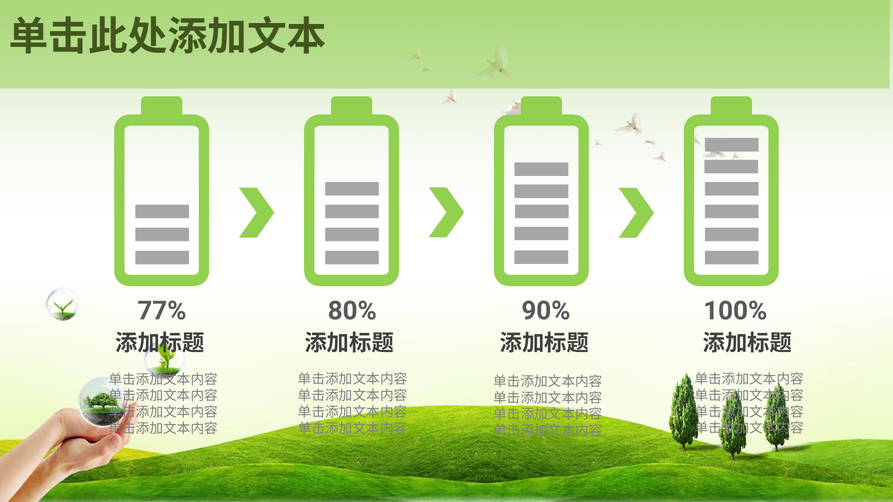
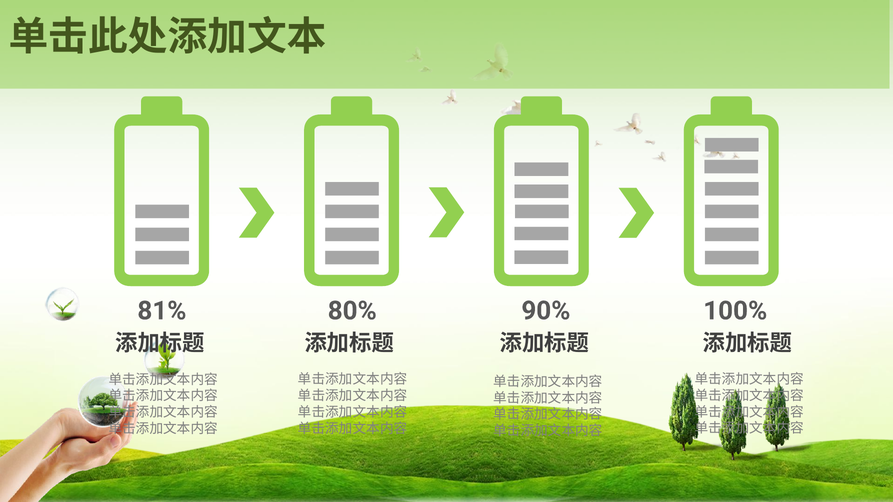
77%: 77% -> 81%
